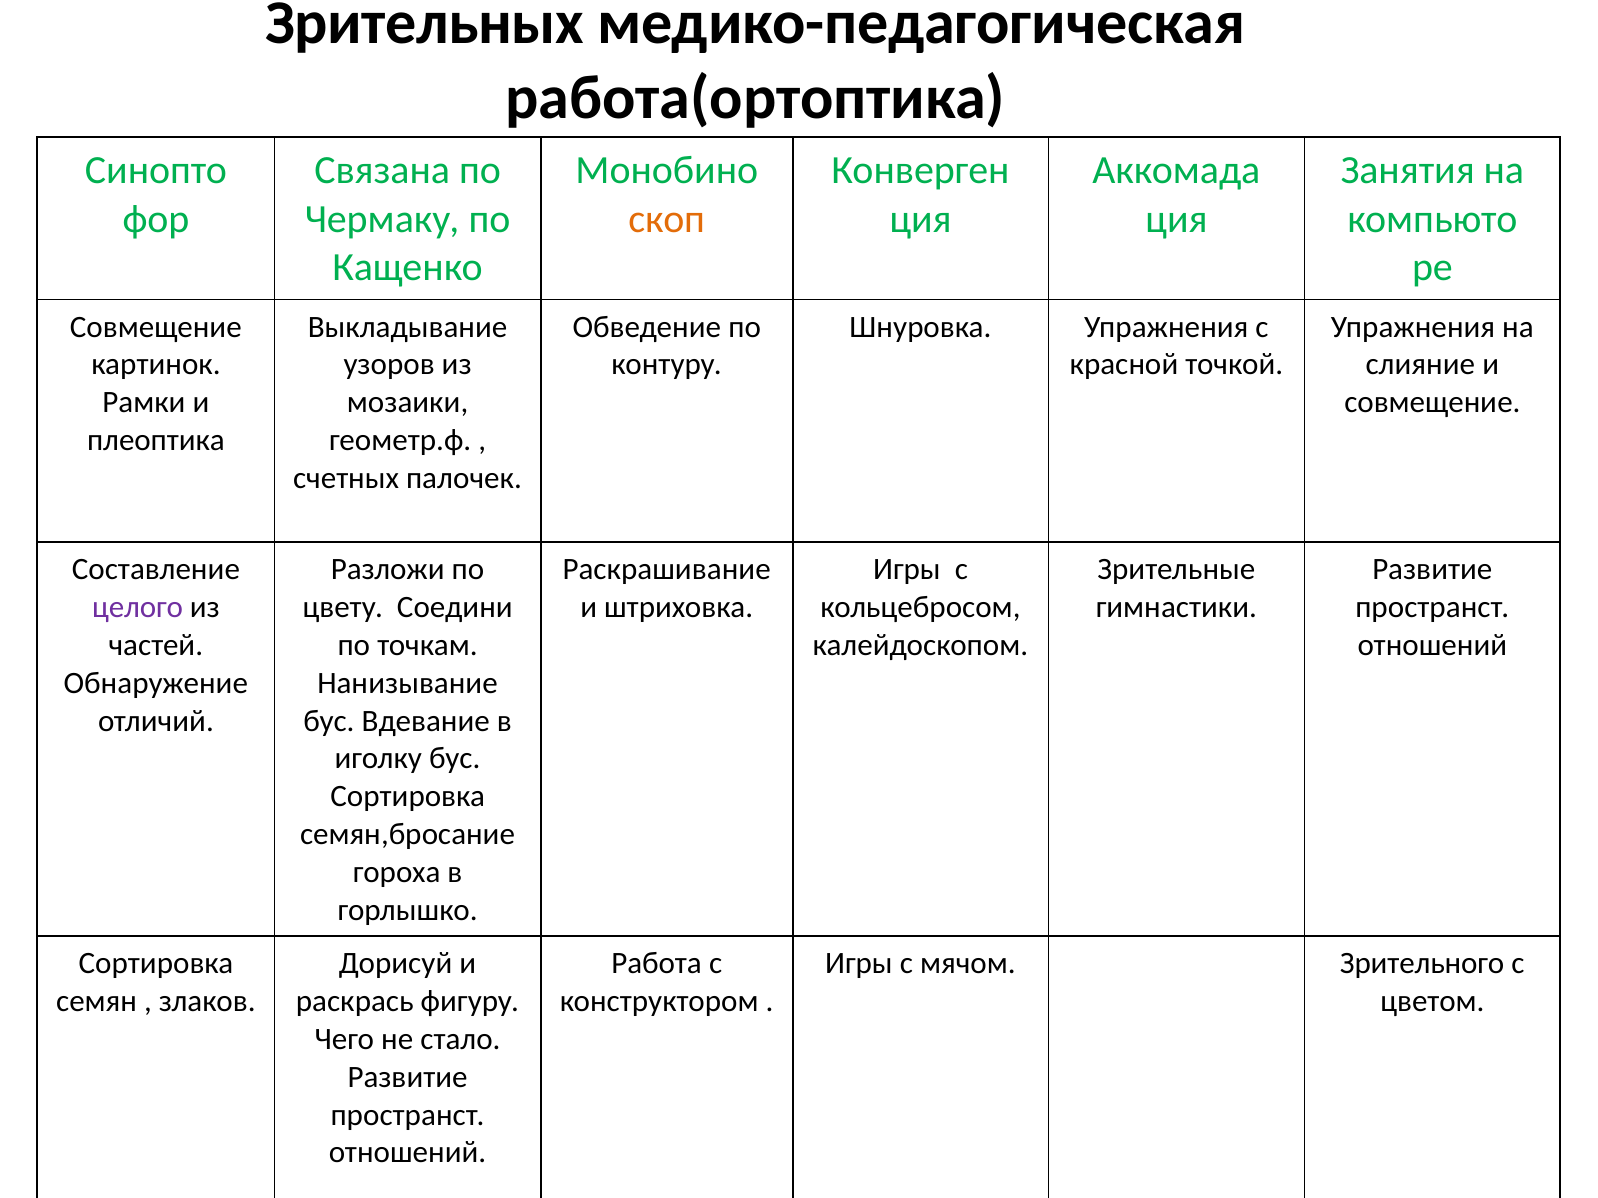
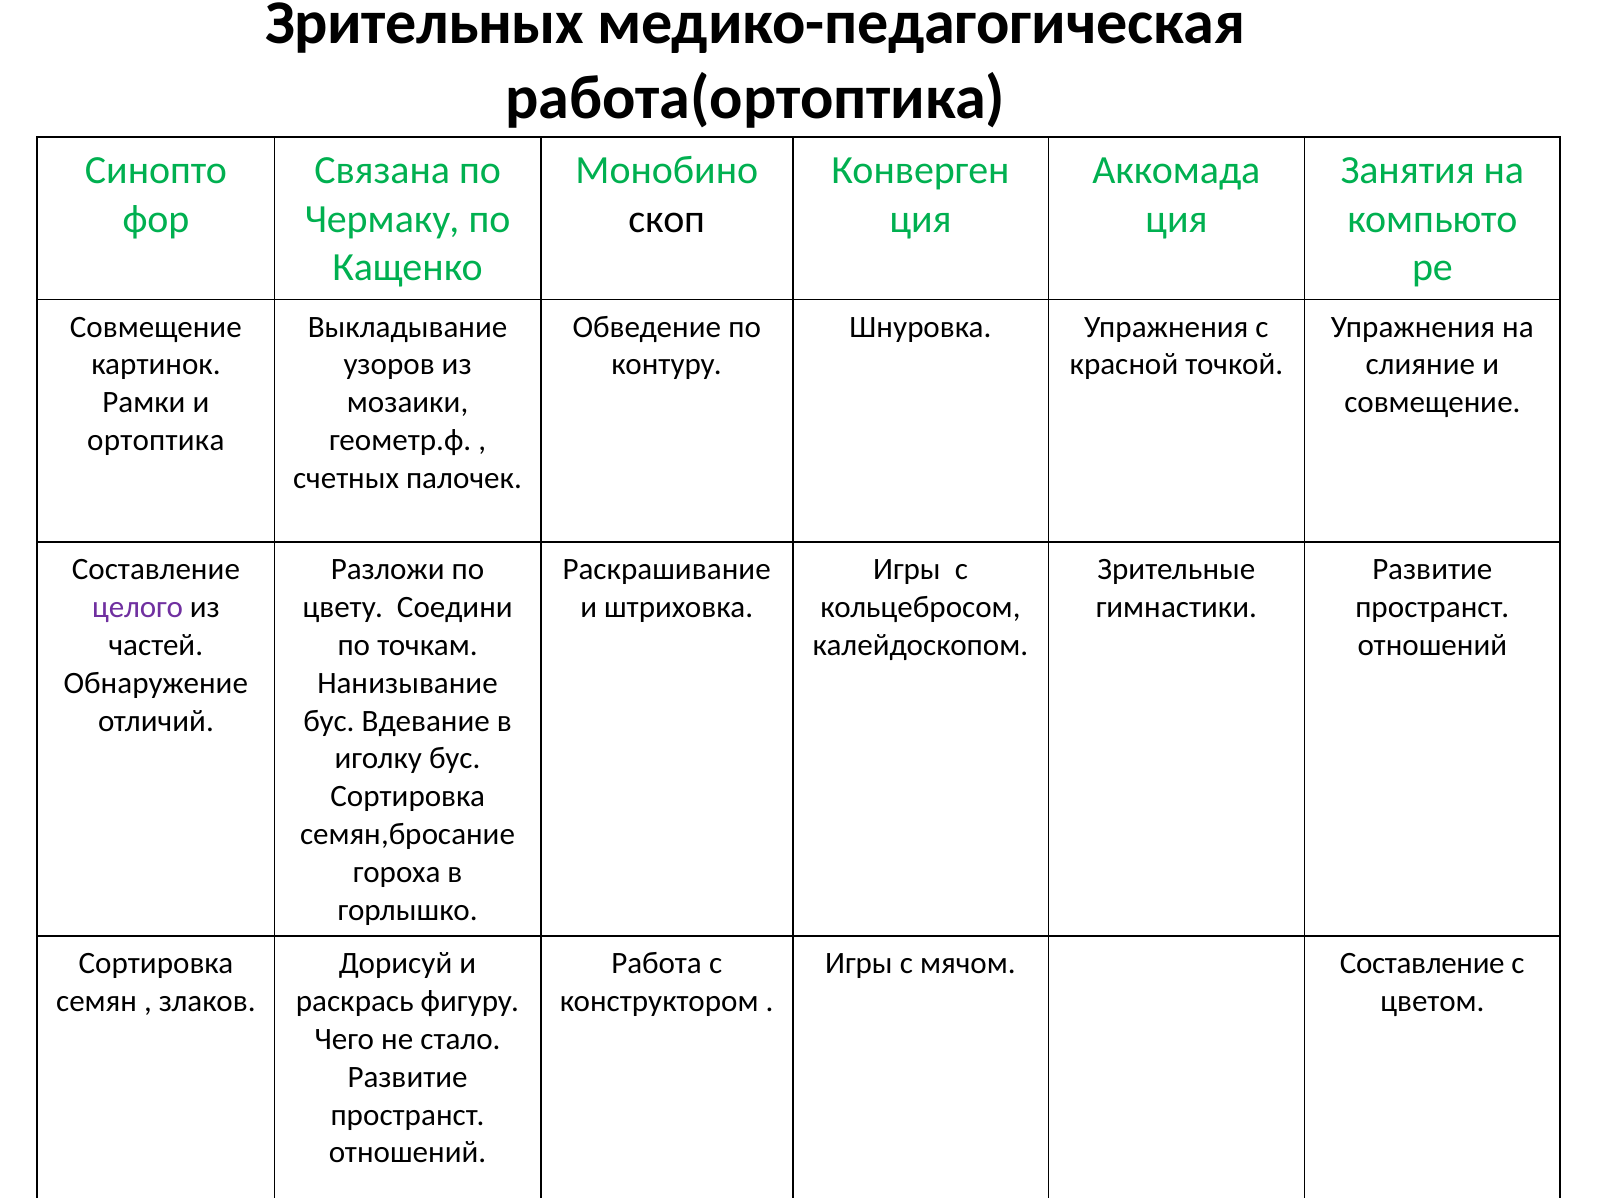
скоп colour: orange -> black
плеоптика: плеоптика -> ортоптика
мячом Зрительного: Зрительного -> Составление
